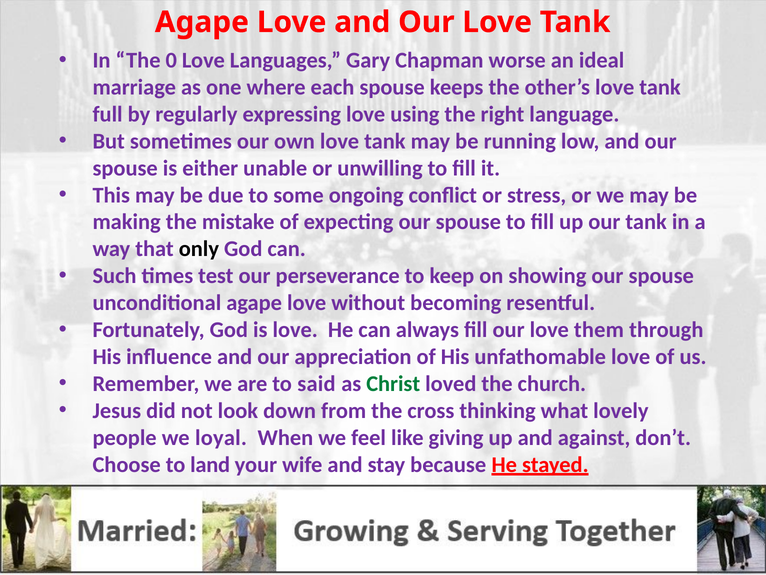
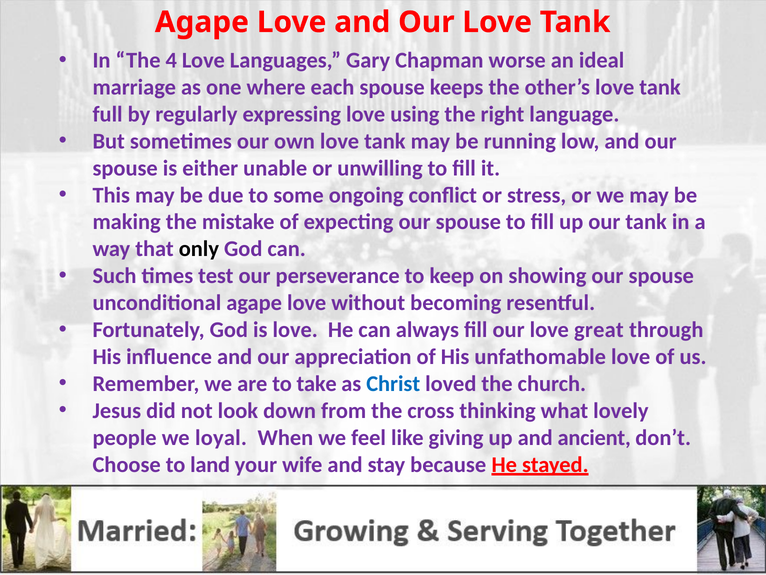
0: 0 -> 4
them: them -> great
said: said -> take
Christ colour: green -> blue
against: against -> ancient
